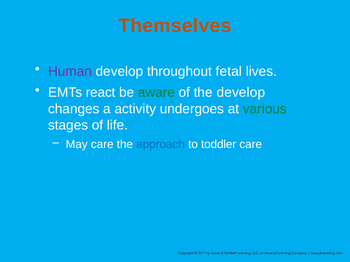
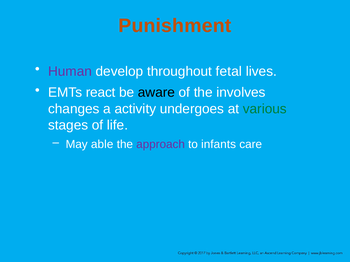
Themselves: Themselves -> Punishment
aware colour: green -> black
the develop: develop -> involves
May care: care -> able
approach colour: blue -> purple
toddler: toddler -> infants
